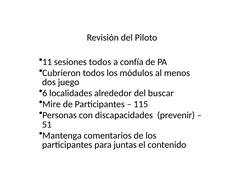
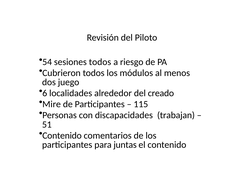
11: 11 -> 54
confía: confía -> riesgo
buscar: buscar -> creado
prevenir: prevenir -> trabajan
Mantenga at (62, 136): Mantenga -> Contenido
